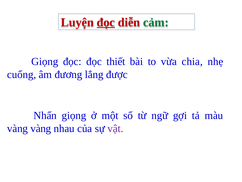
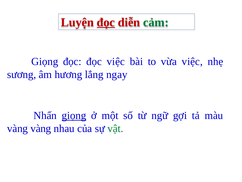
đọc thiết: thiết -> việc
vừa chia: chia -> việc
cuống: cuống -> sương
đương: đương -> hương
được: được -> ngay
giọng at (74, 115) underline: none -> present
vật colour: purple -> green
